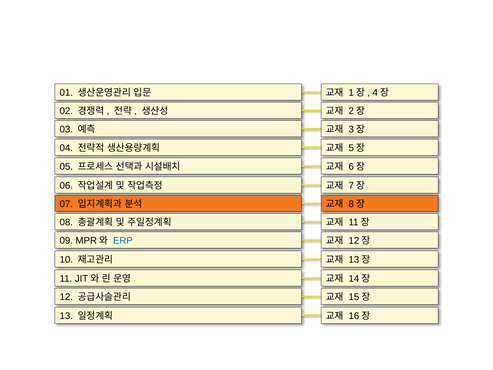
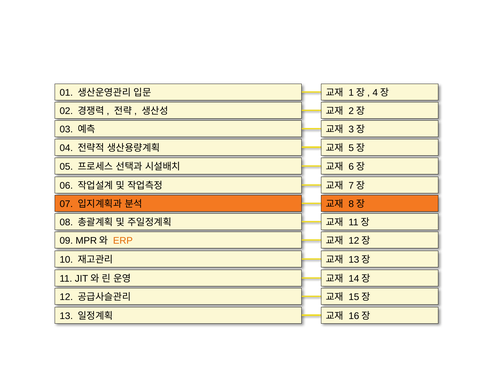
ERP colour: blue -> orange
